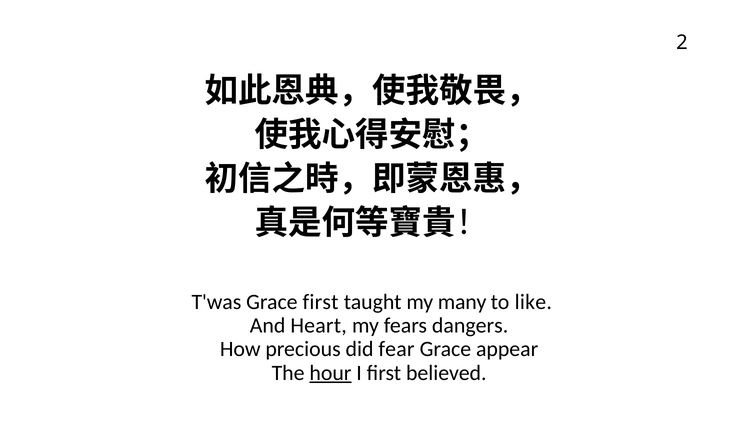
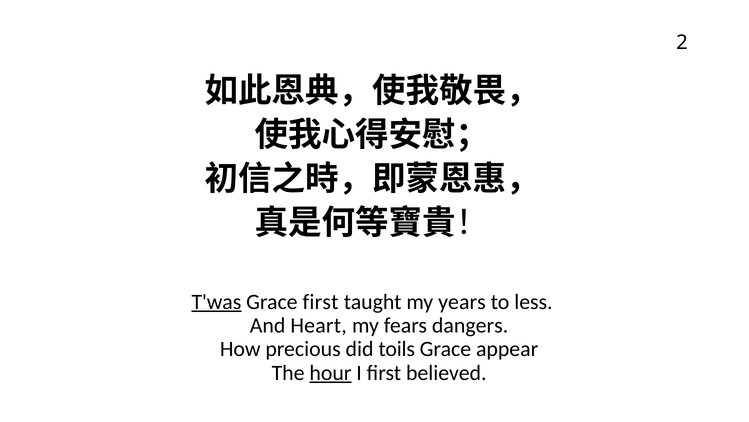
T'was underline: none -> present
many: many -> years
like: like -> less
fear: fear -> toils
